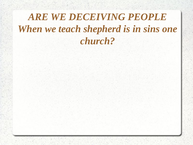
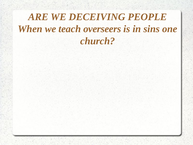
shepherd: shepherd -> overseers
